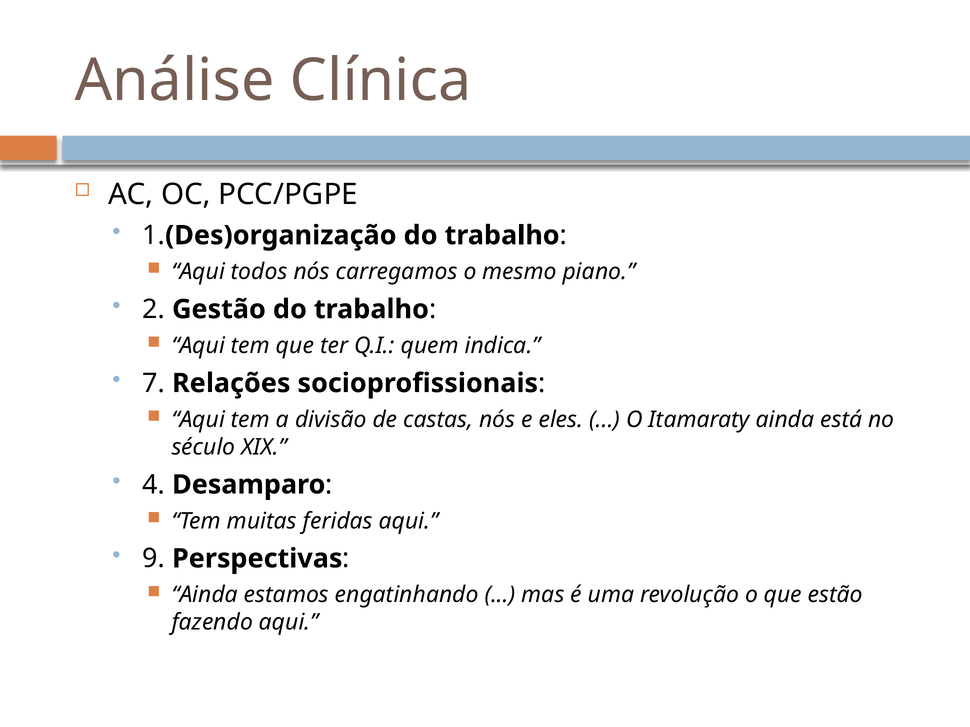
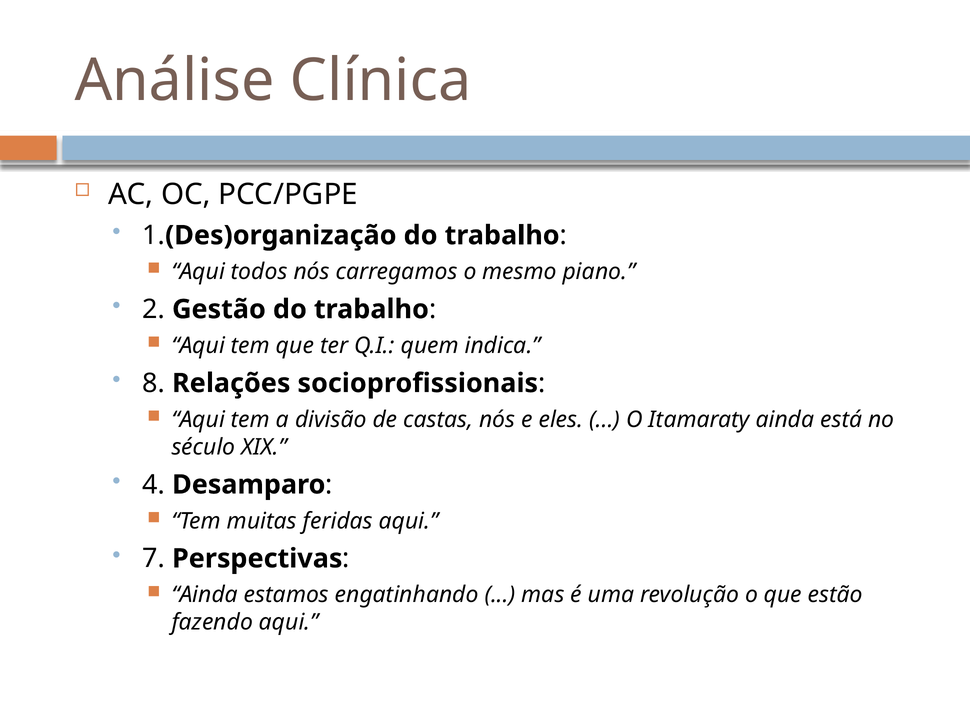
7: 7 -> 8
9: 9 -> 7
